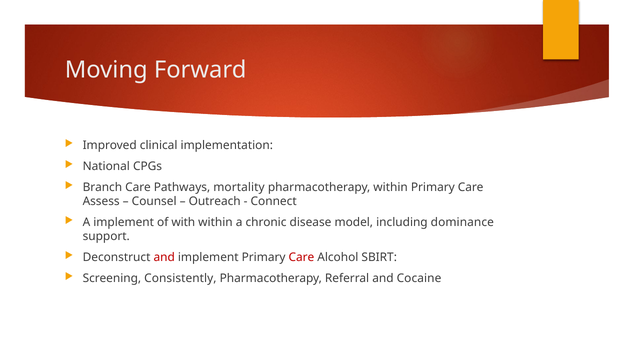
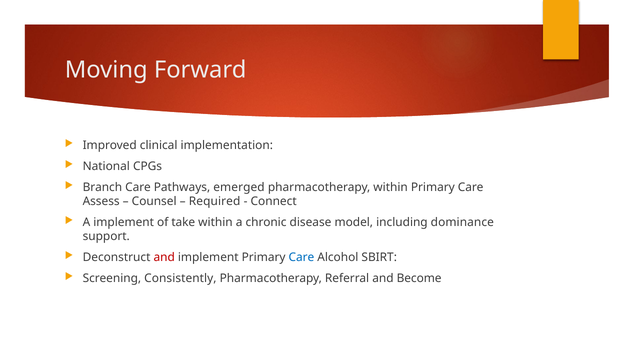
mortality: mortality -> emerged
Outreach: Outreach -> Required
with: with -> take
Care at (301, 258) colour: red -> blue
Cocaine: Cocaine -> Become
